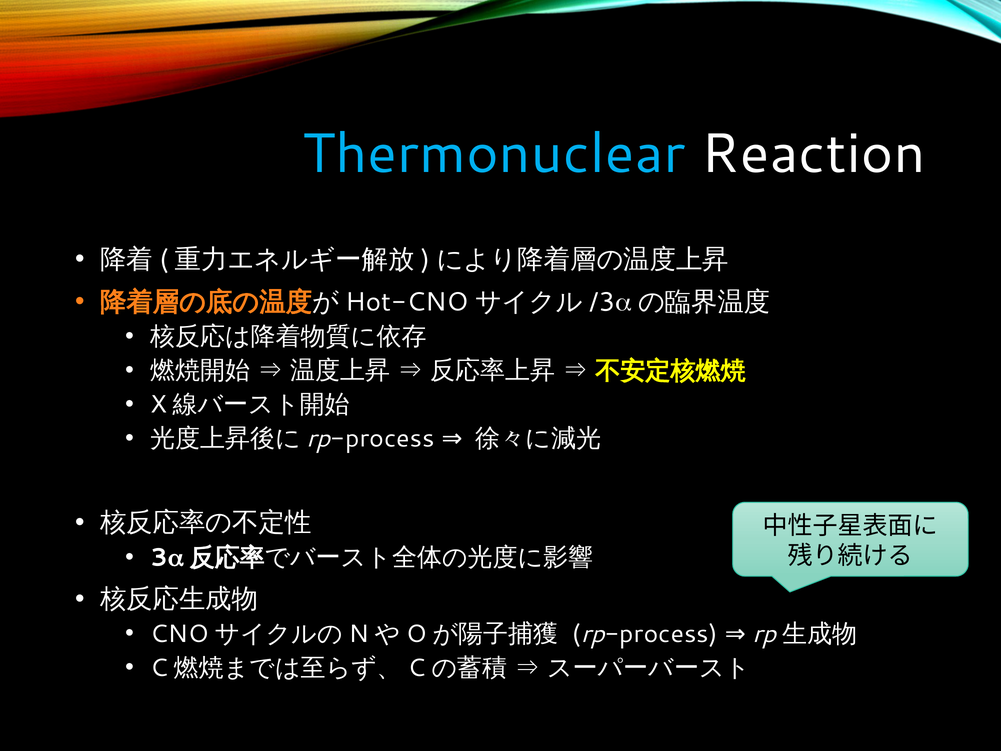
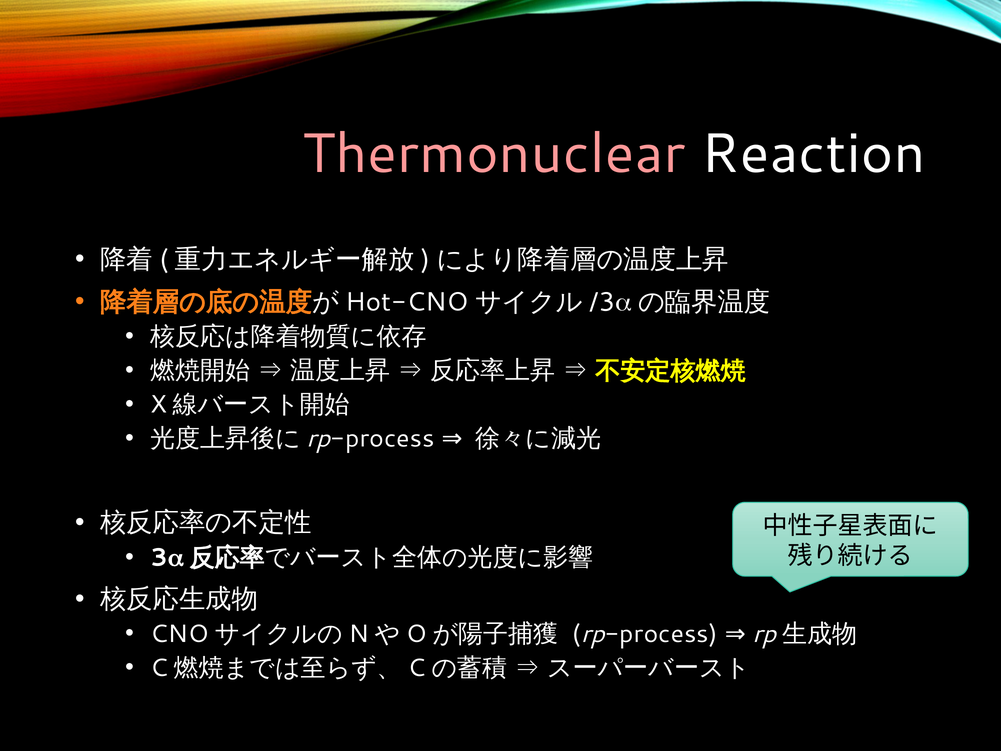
Thermonuclear colour: light blue -> pink
